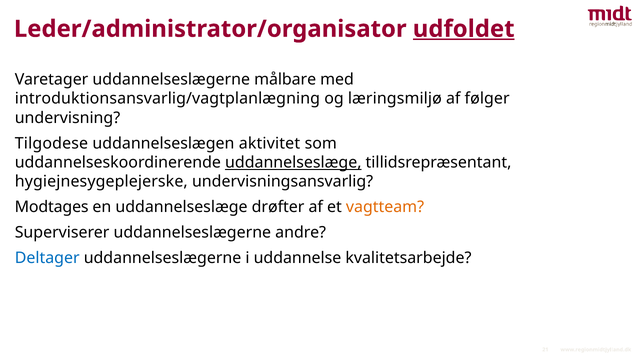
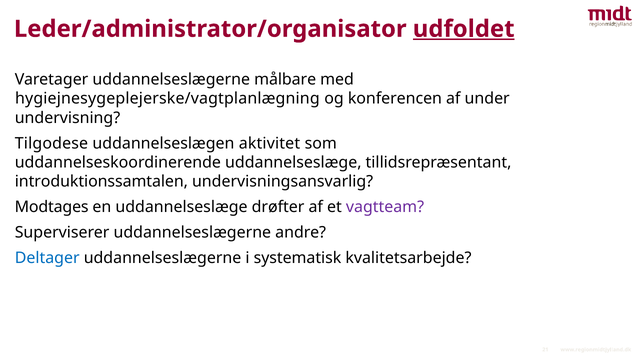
introduktionsansvarlig/vagtplanlægning: introduktionsansvarlig/vagtplanlægning -> hygiejnesygeplejerske/vagtplanlægning
læringsmiljø: læringsmiljø -> konferencen
følger: følger -> under
uddannelseslæge at (293, 162) underline: present -> none
hygiejnesygeplejerske: hygiejnesygeplejerske -> introduktionssamtalen
vagtteam colour: orange -> purple
uddannelse: uddannelse -> systematisk
